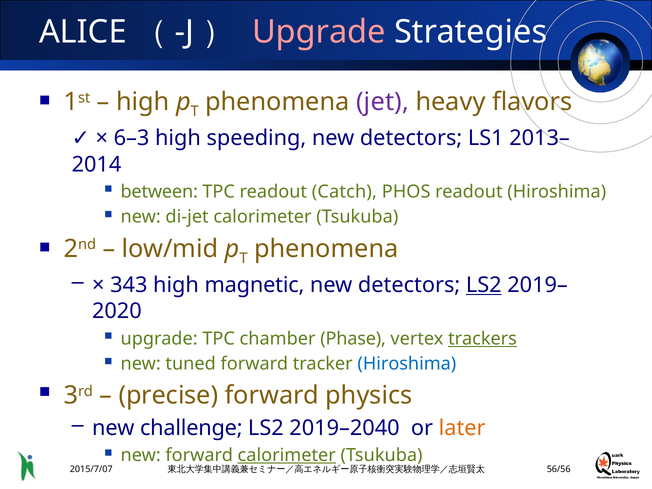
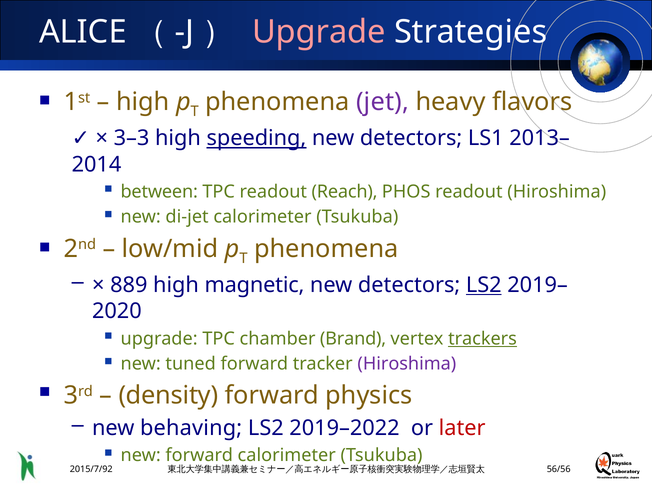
6–3: 6–3 -> 3–3
speeding underline: none -> present
Catch: Catch -> Reach
343: 343 -> 889
Phase: Phase -> Brand
Hiroshima at (407, 364) colour: blue -> purple
precise: precise -> density
challenge: challenge -> behaving
2019–2040: 2019–2040 -> 2019–2022
later colour: orange -> red
calorimeter at (287, 455) underline: present -> none
2015/7/07: 2015/7/07 -> 2015/7/92
